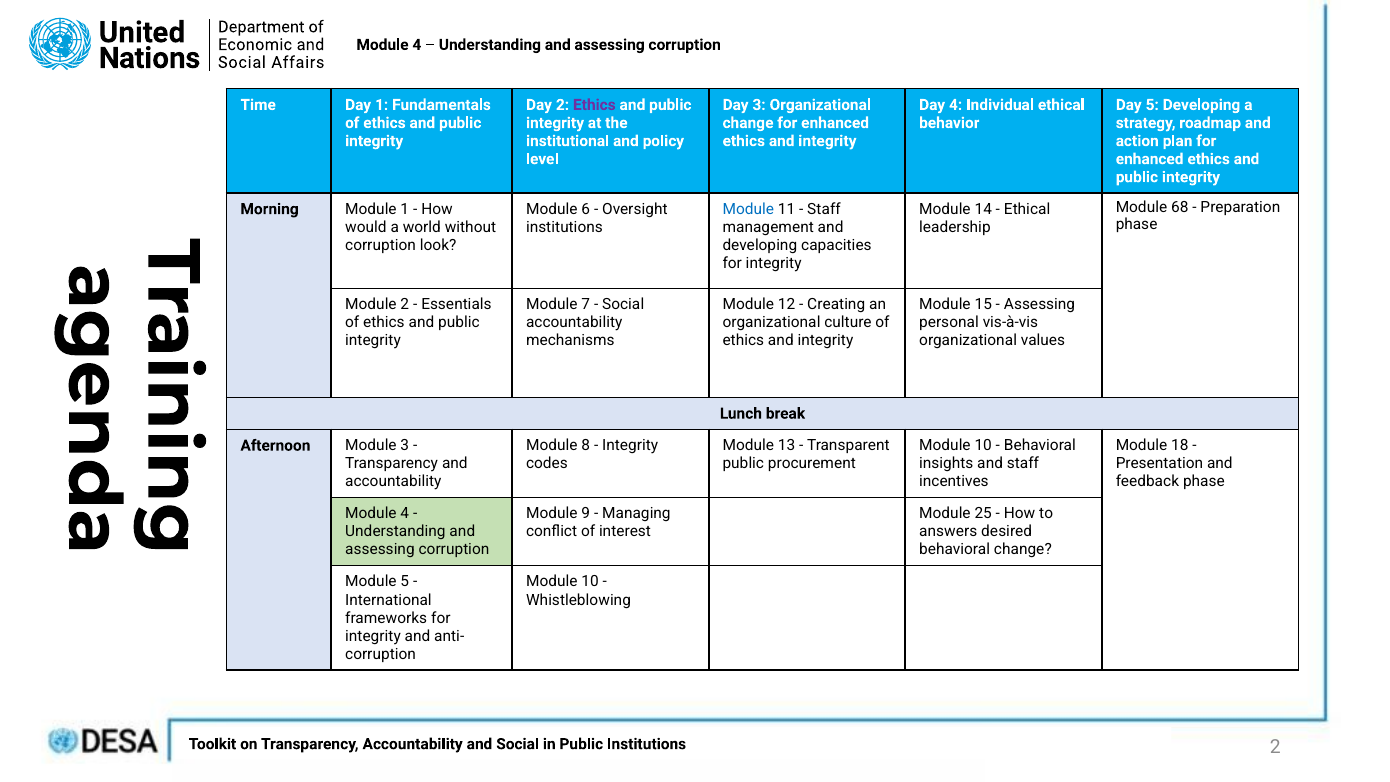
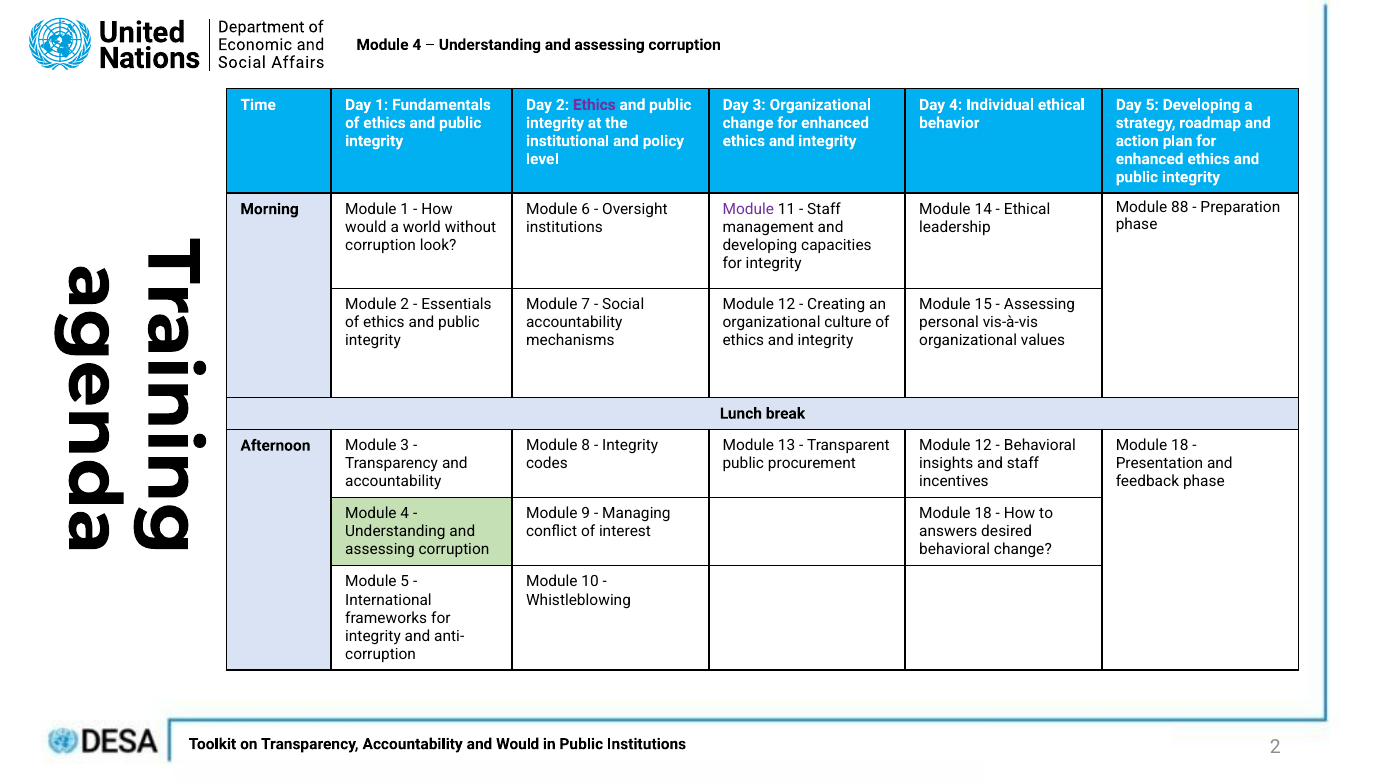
68: 68 -> 88
Module at (748, 209) colour: blue -> purple
10 at (983, 446): 10 -> 12
25 at (983, 514): 25 -> 18
and Social: Social -> Would
